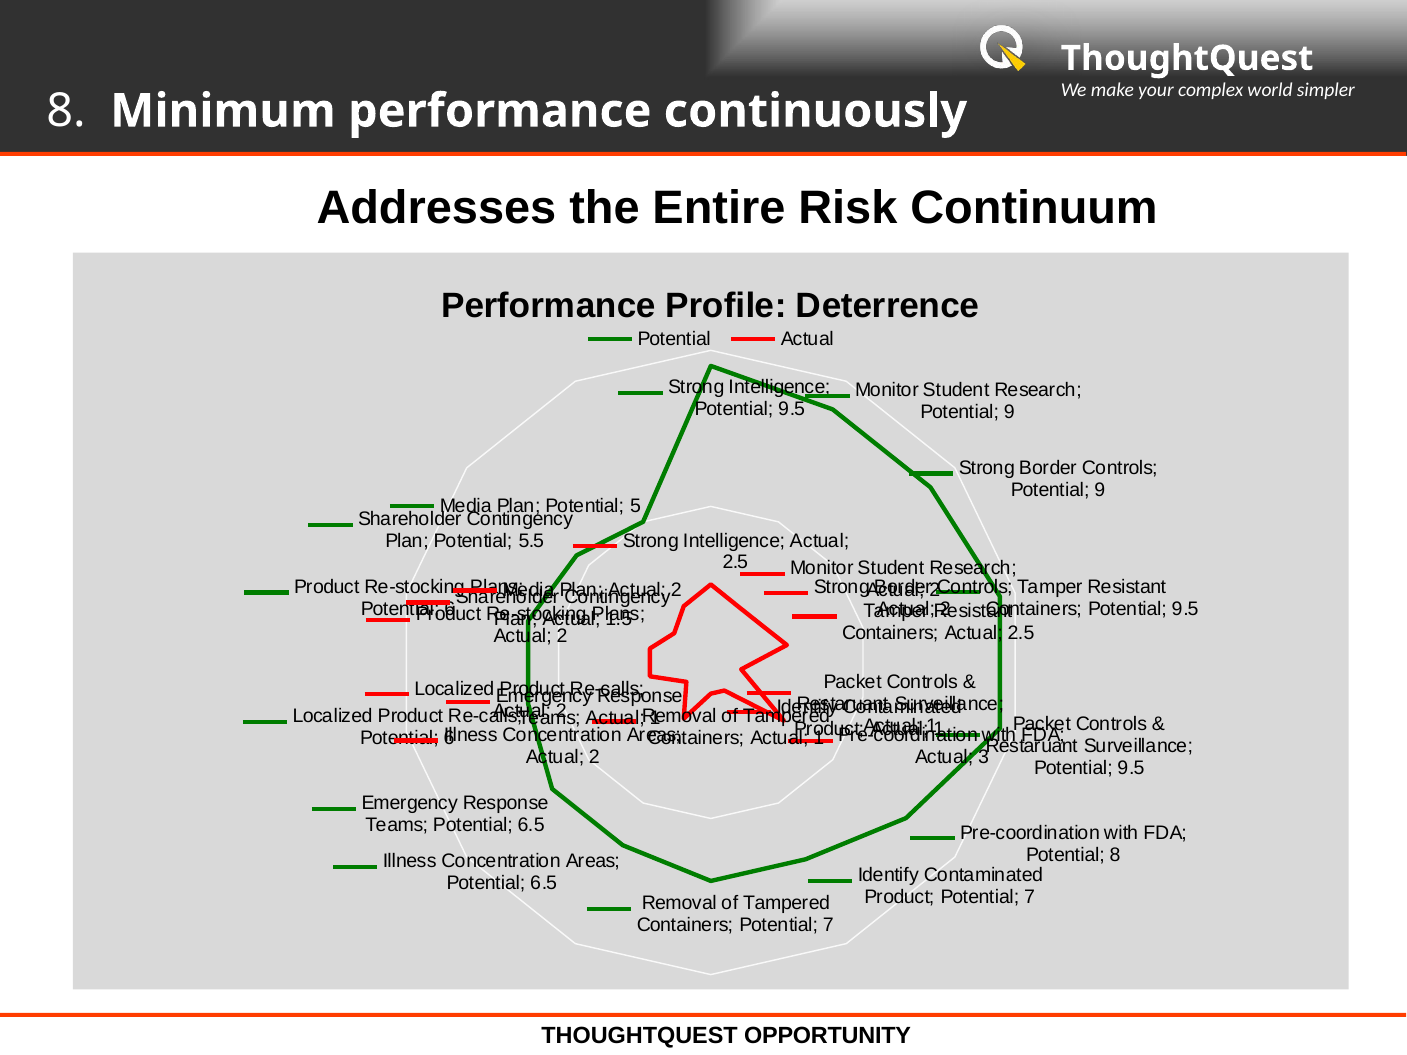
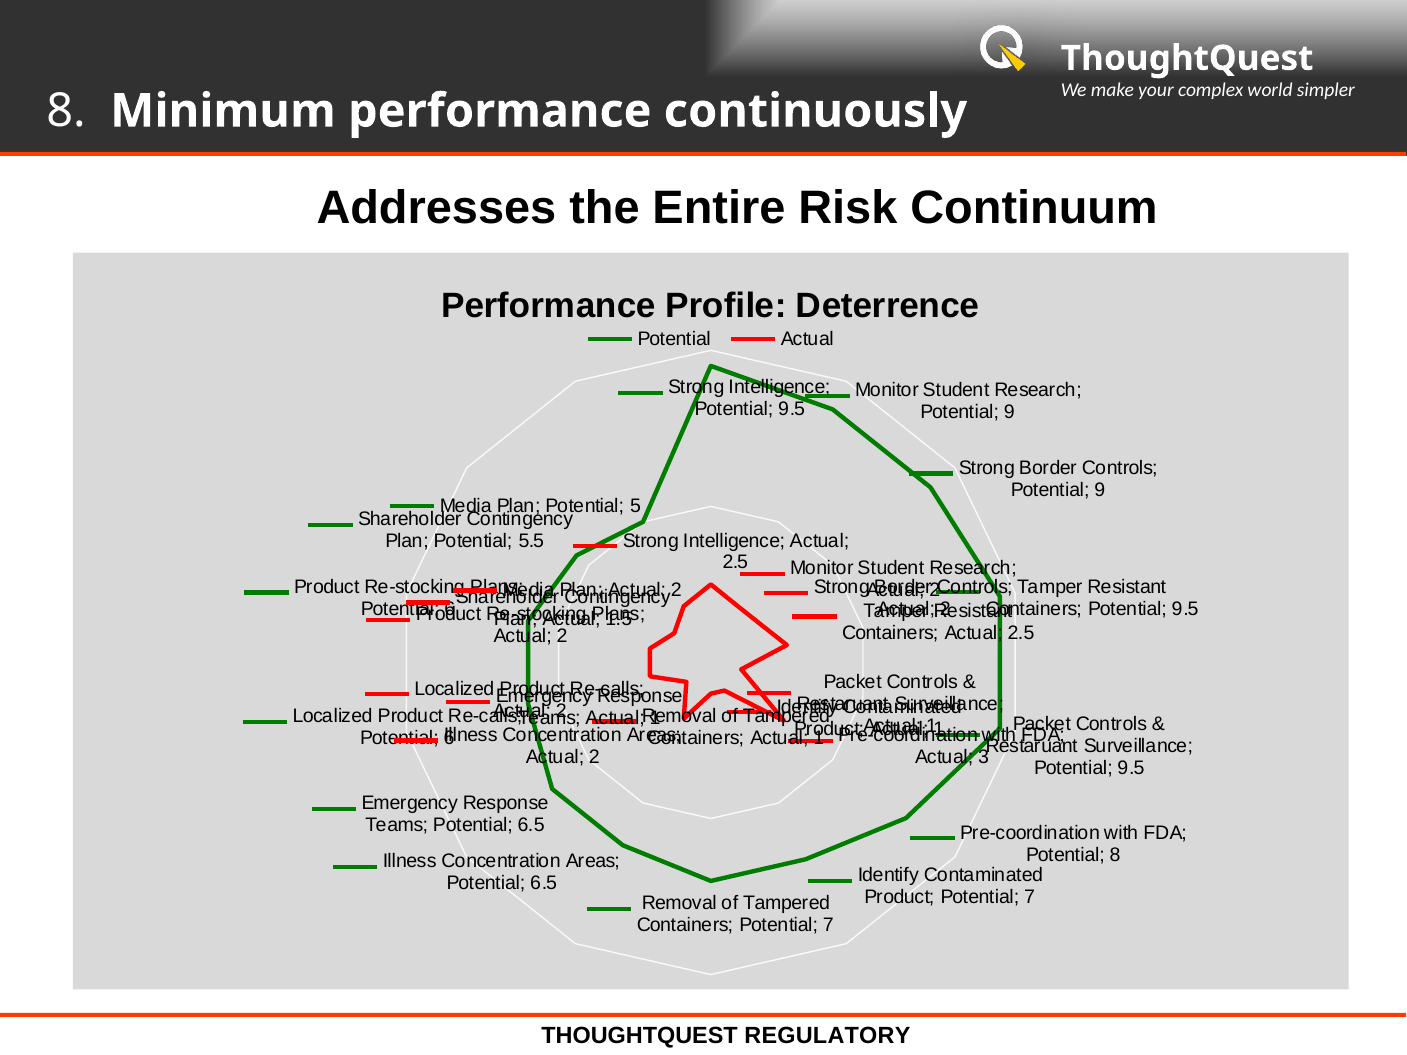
OPPORTUNITY: OPPORTUNITY -> REGULATORY
